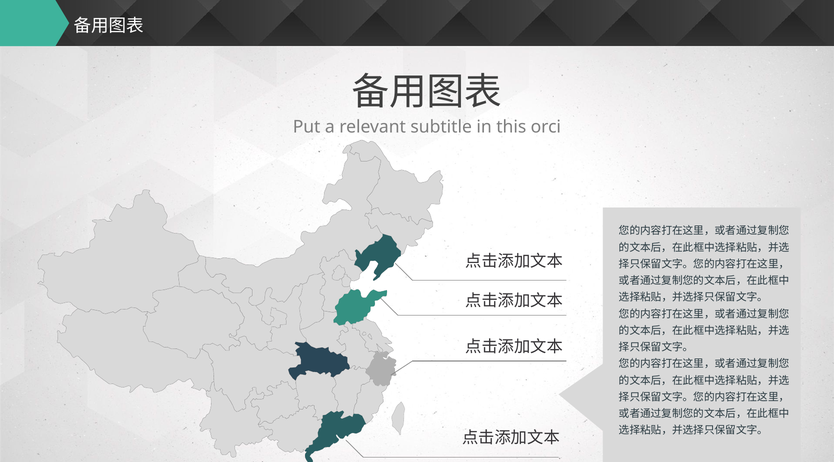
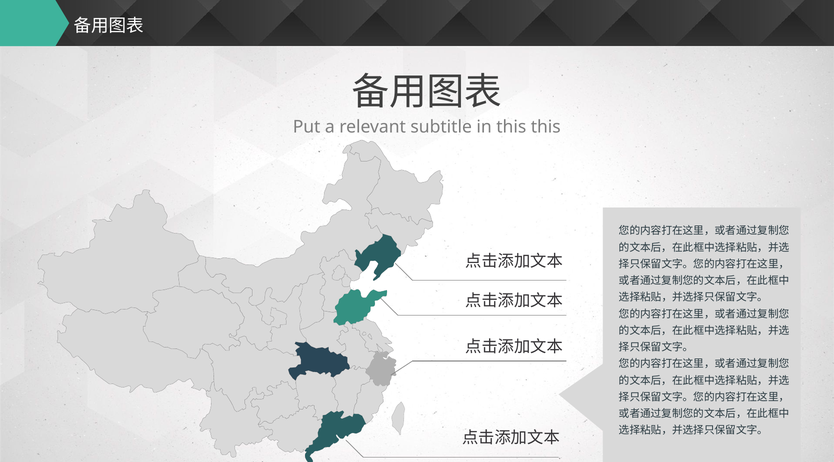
this orci: orci -> this
